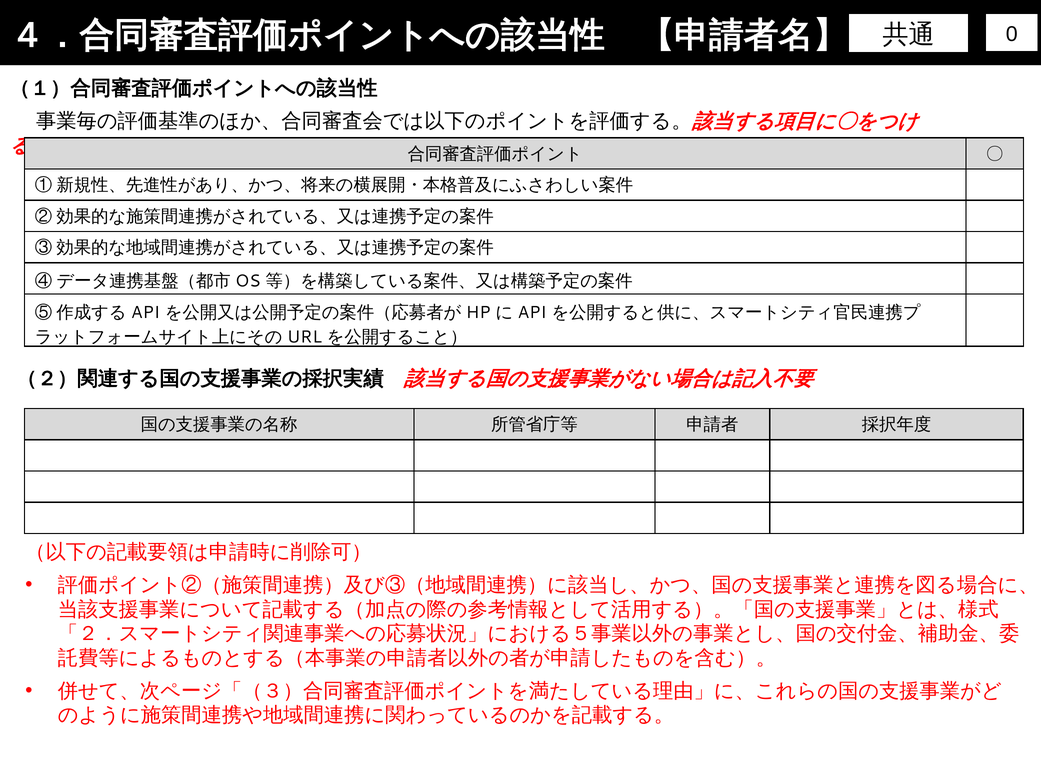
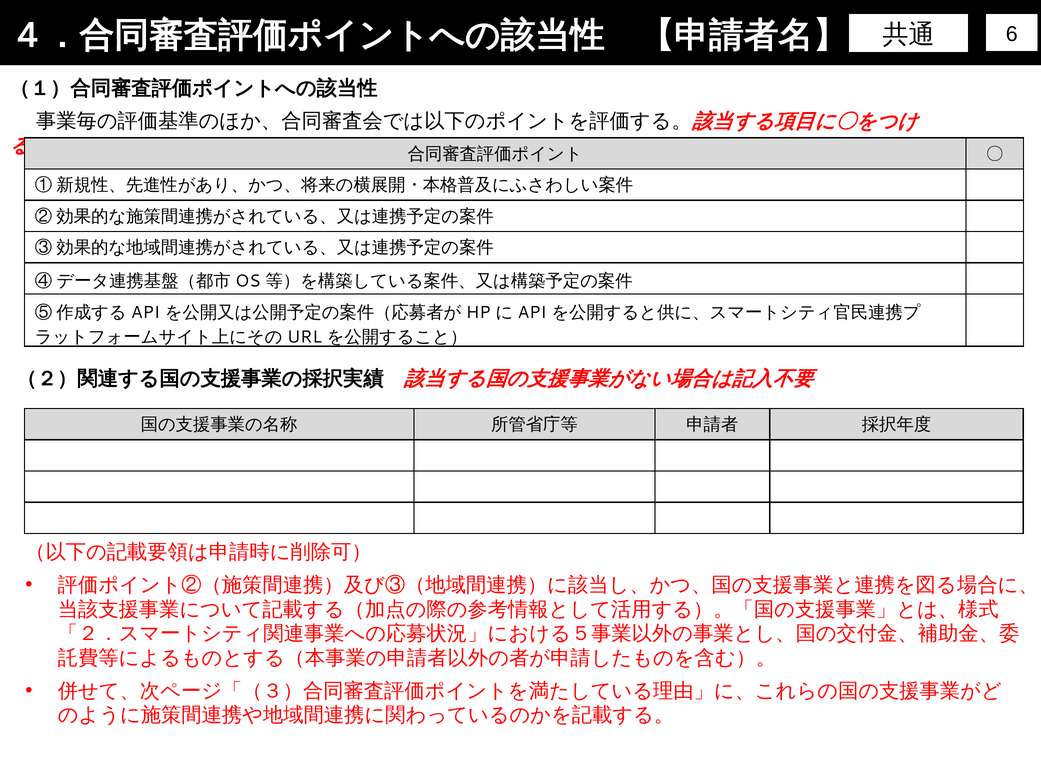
0: 0 -> 6
